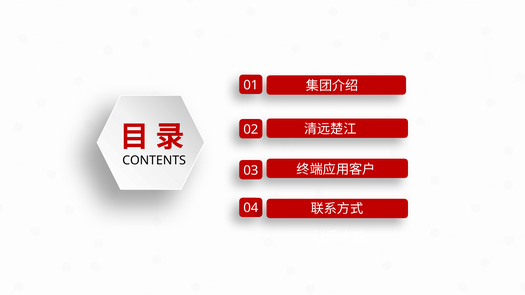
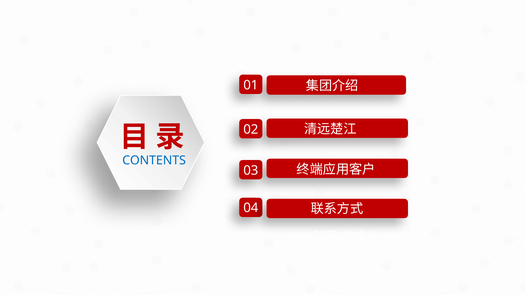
CONTENTS colour: black -> blue
